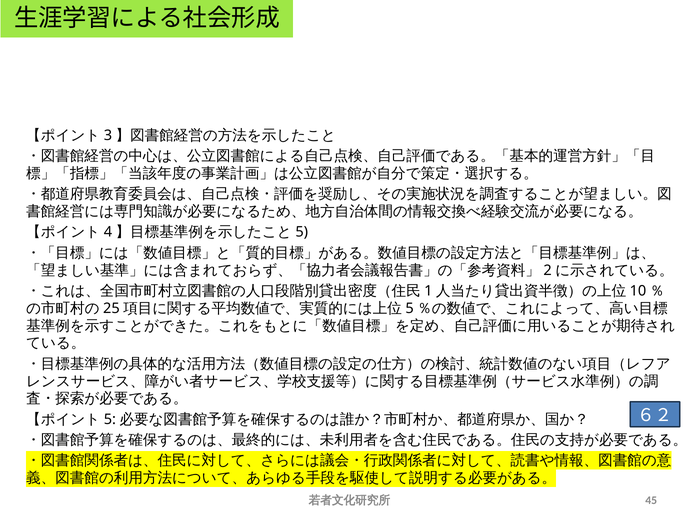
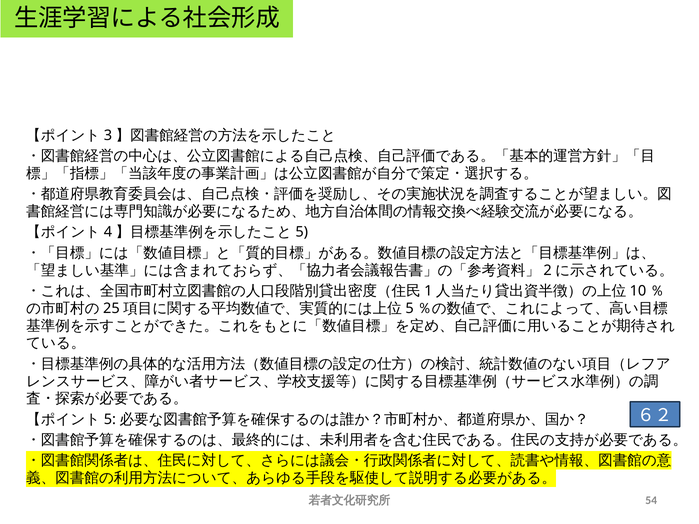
45: 45 -> 54
